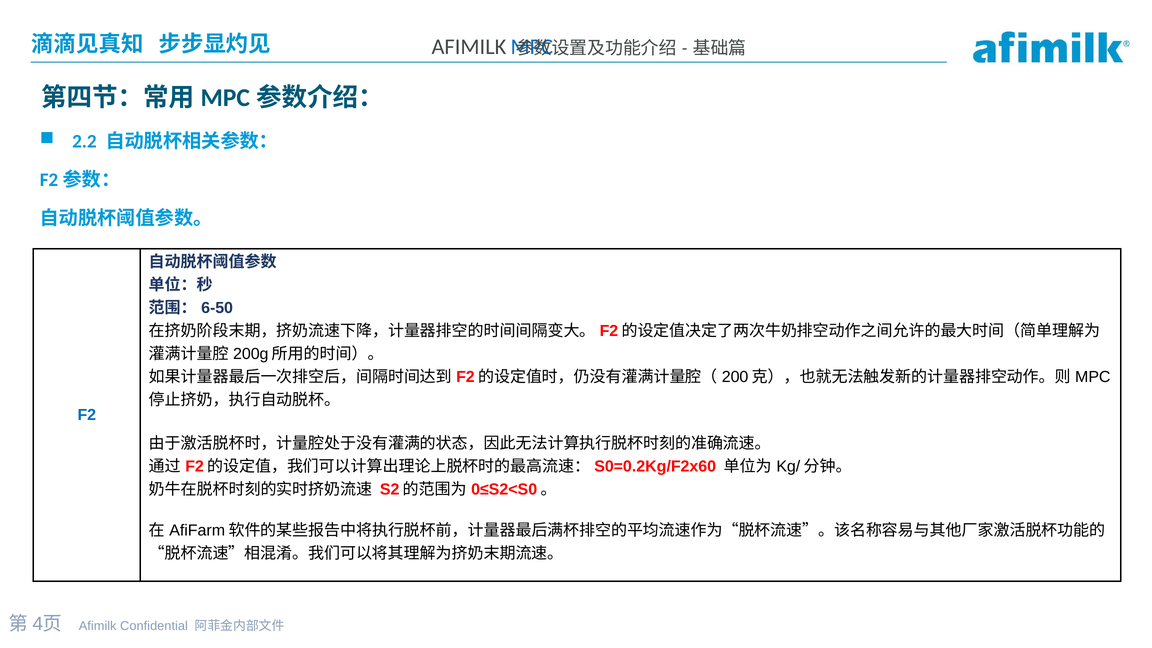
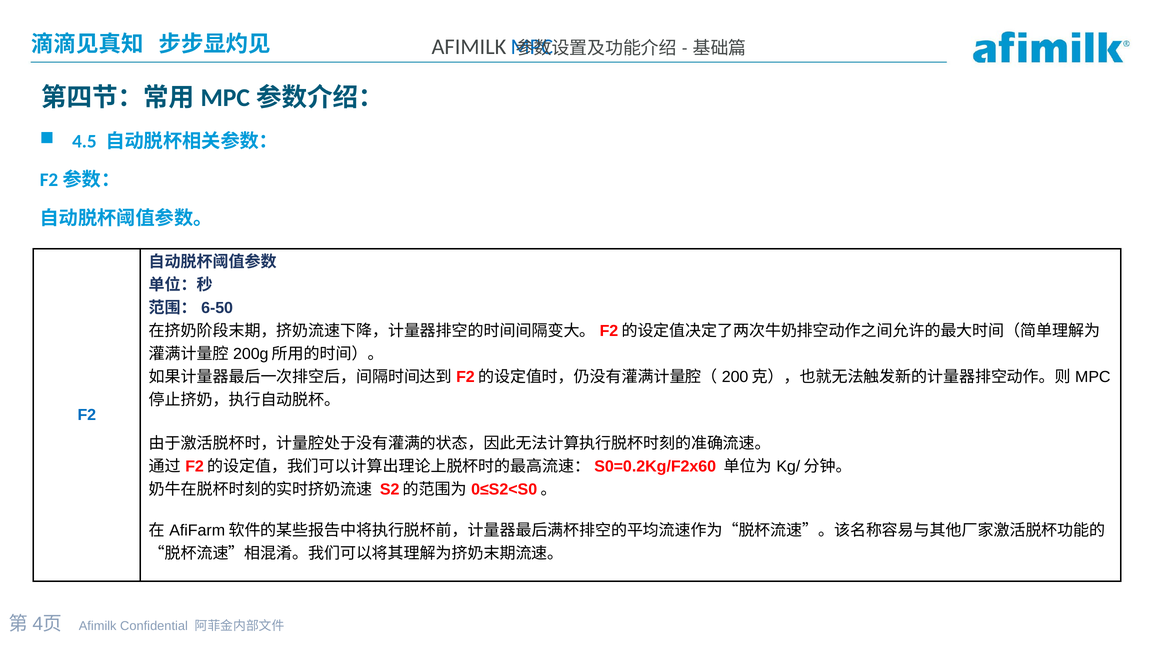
2.2: 2.2 -> 4.5
